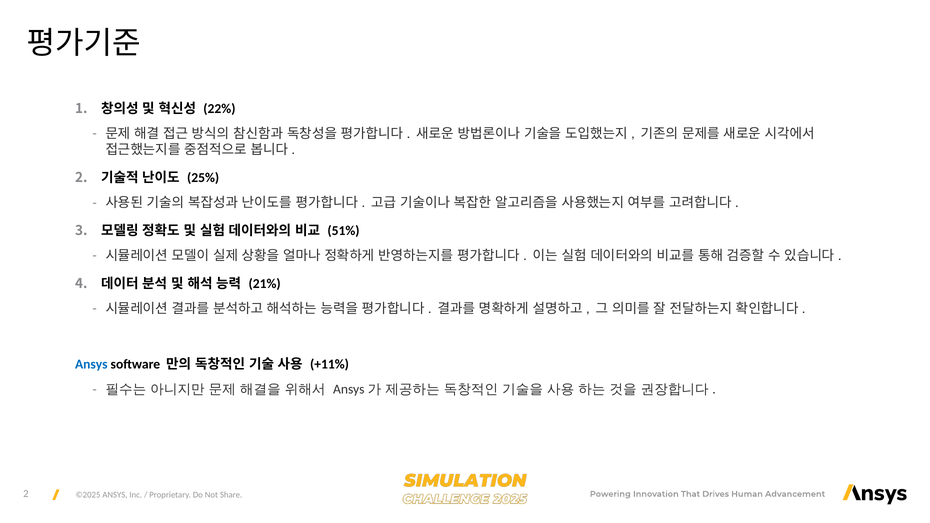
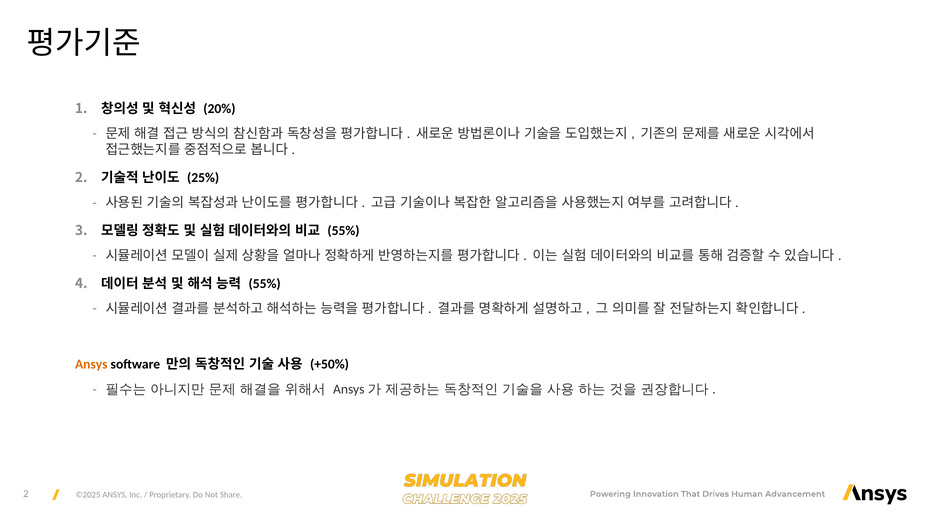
22%: 22% -> 20%
51% at (343, 231): 51% -> 55%
21% at (265, 284): 21% -> 55%
Ansys at (91, 364) colour: blue -> orange
+11%: +11% -> +50%
